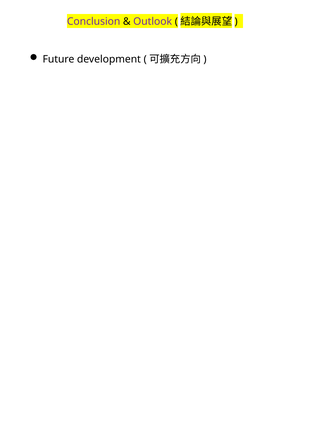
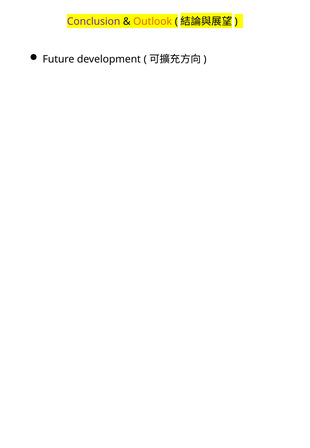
Outlook colour: purple -> orange
